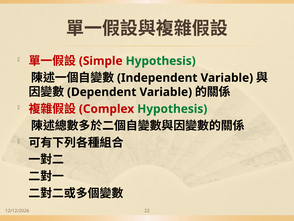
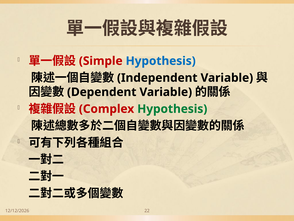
Hypothesis at (161, 61) colour: green -> blue
